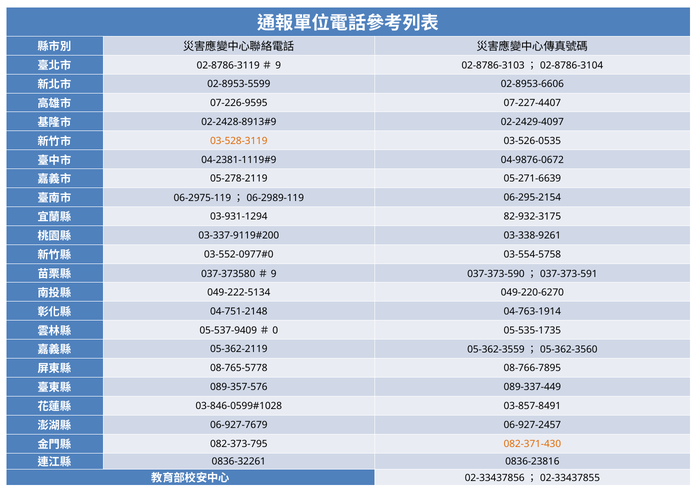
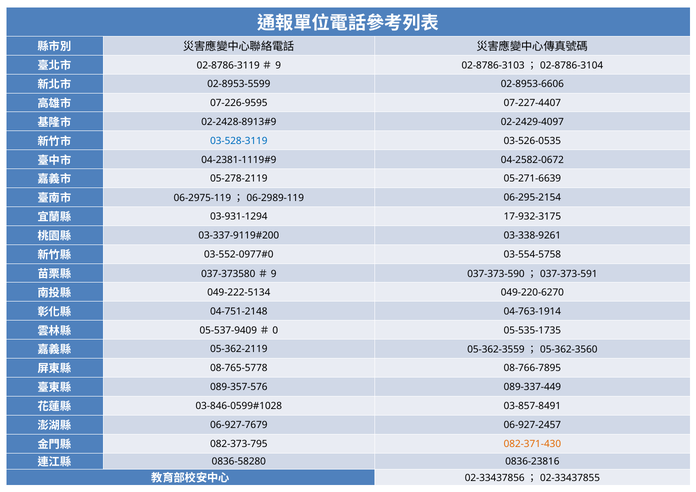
03-528-3119 colour: orange -> blue
04-9876-0672: 04-9876-0672 -> 04-2582-0672
82-932-3175: 82-932-3175 -> 17-932-3175
0836-32261: 0836-32261 -> 0836-58280
